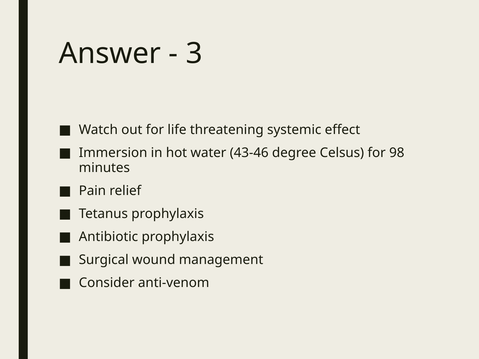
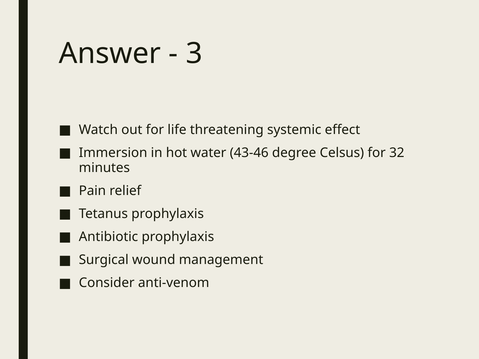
98: 98 -> 32
